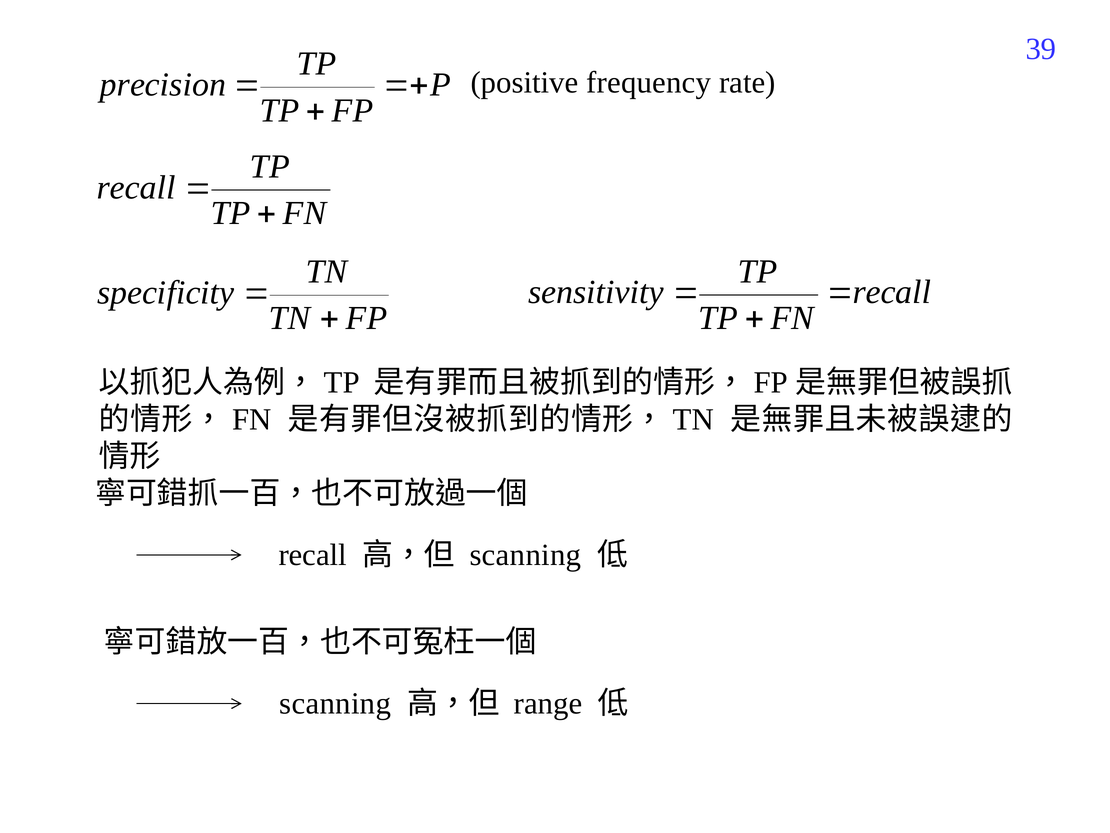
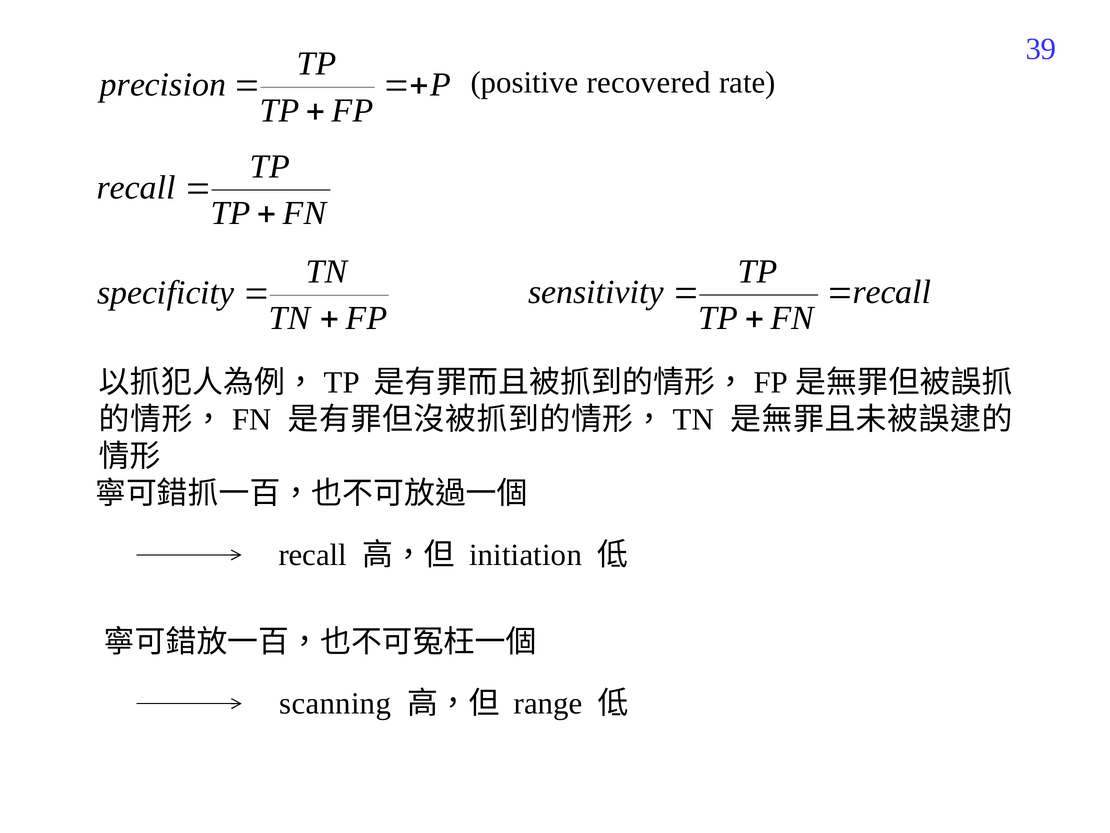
frequency: frequency -> recovered
scanning at (525, 555): scanning -> initiation
